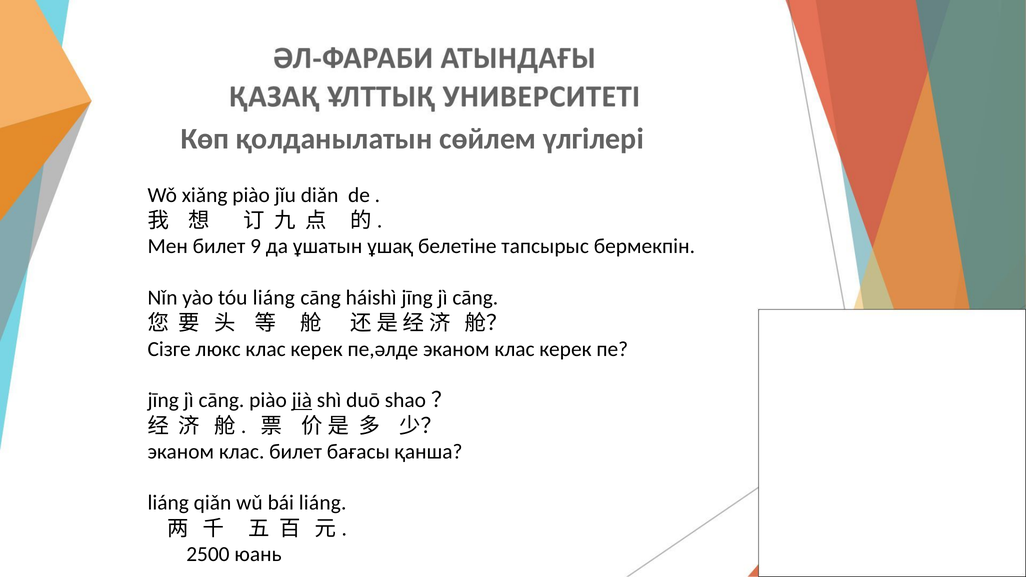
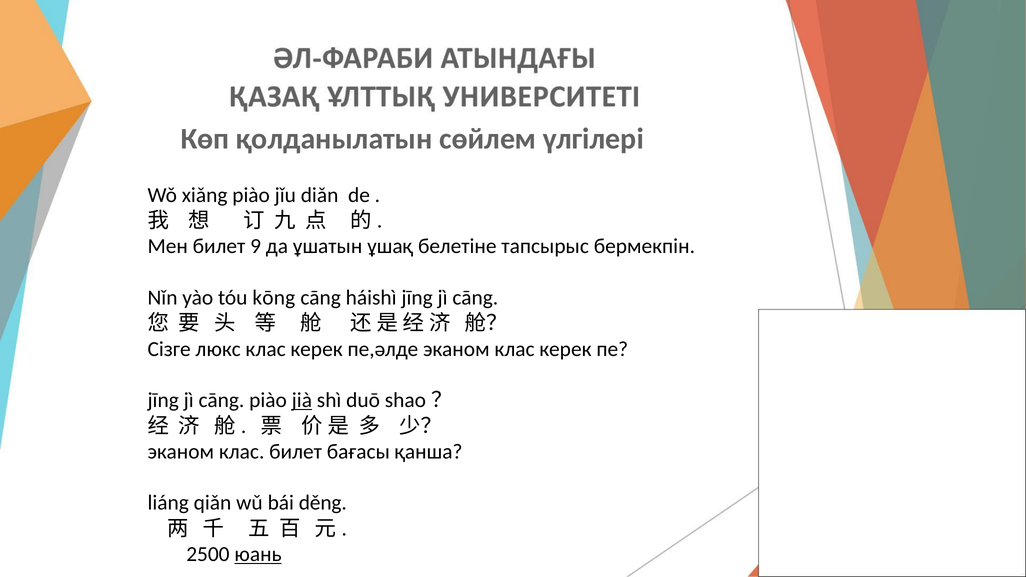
tóu liáng: liáng -> kōng
bái liáng: liáng -> děng
юань underline: none -> present
